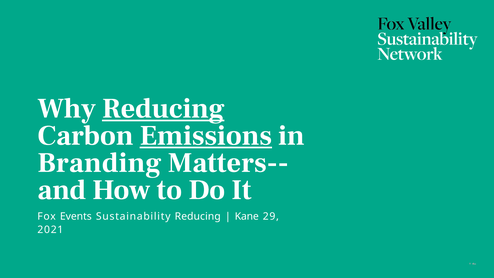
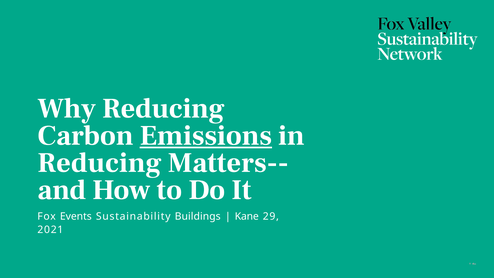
Reducing at (163, 108) underline: present -> none
Branding at (99, 162): Branding -> Reducing
Sustainability Reducing: Reducing -> Buildings
